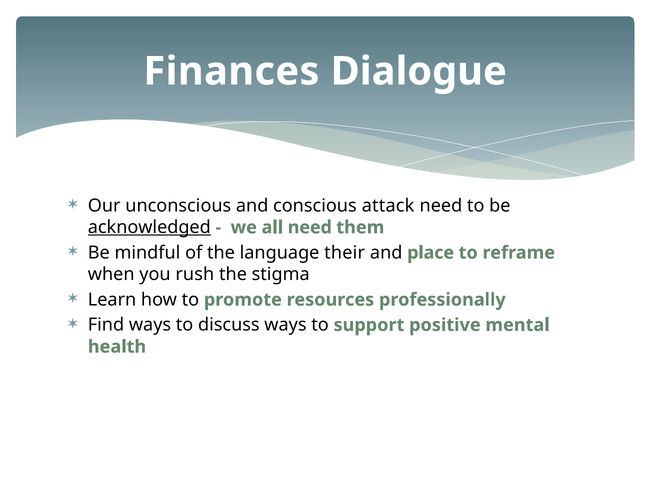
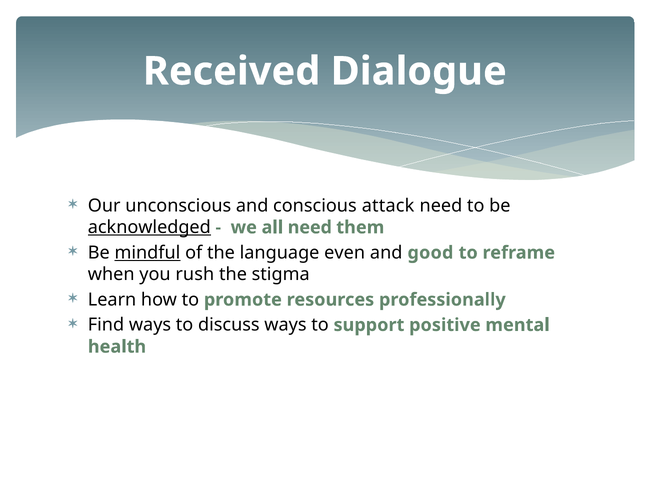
Finances: Finances -> Received
mindful underline: none -> present
their: their -> even
place: place -> good
